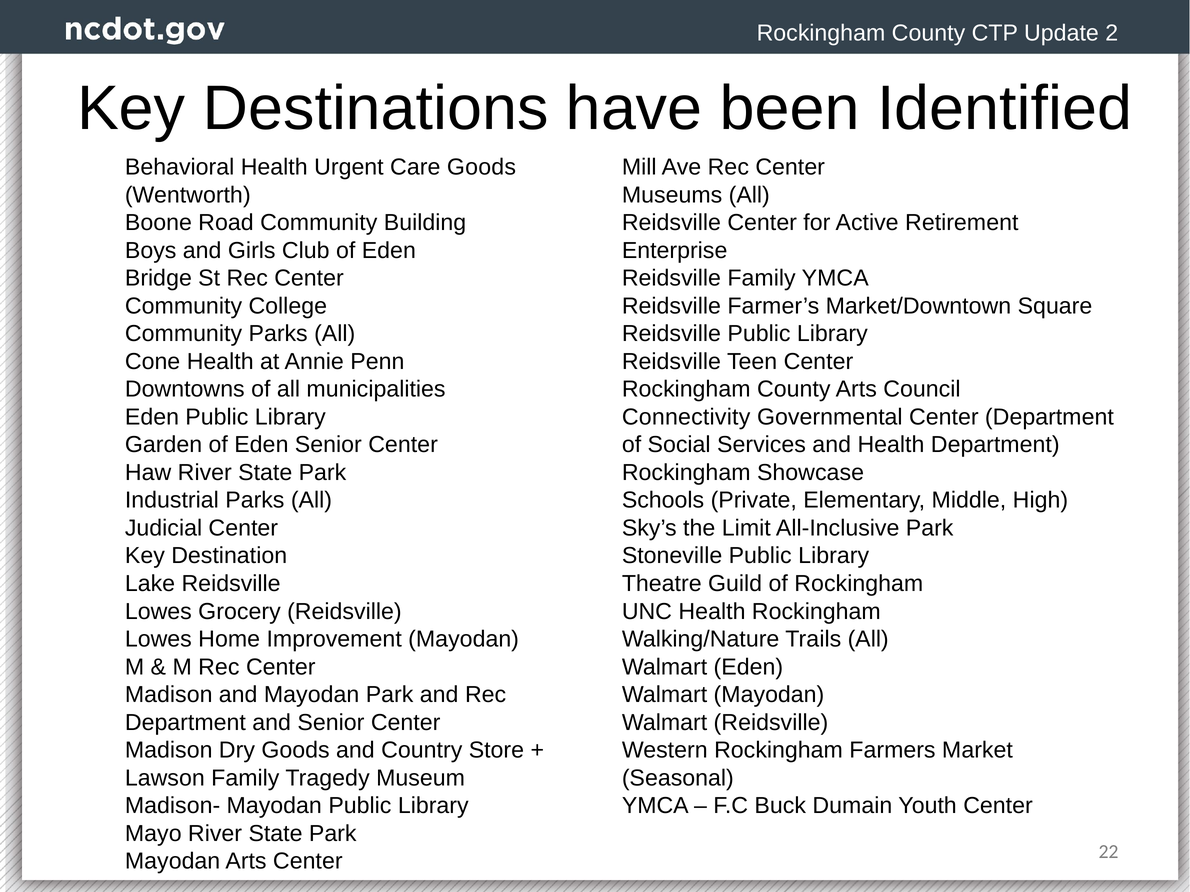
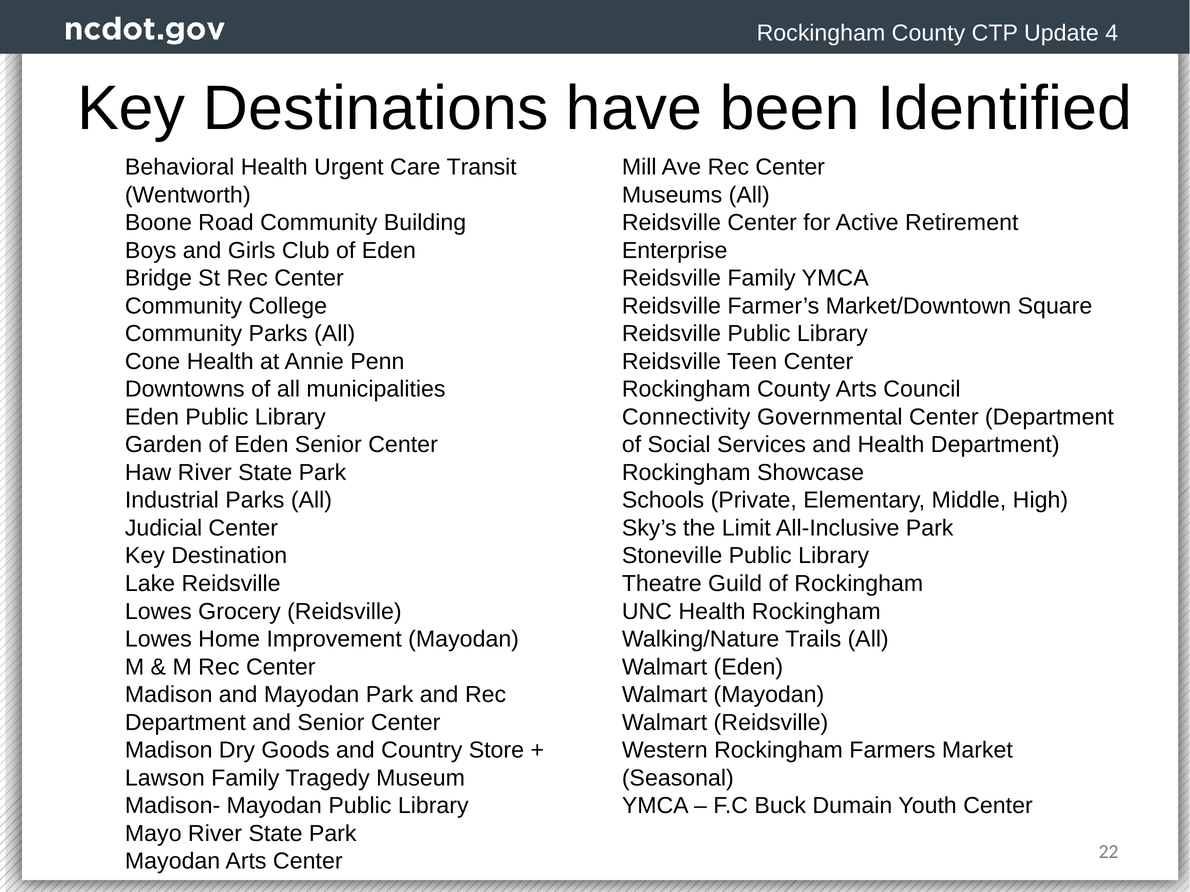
2: 2 -> 4
Care Goods: Goods -> Transit
